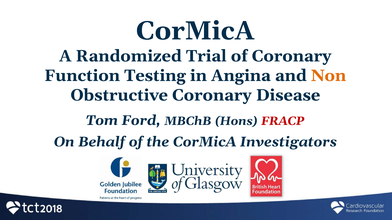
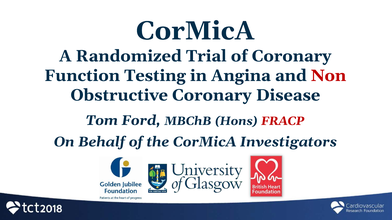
Non colour: orange -> red
